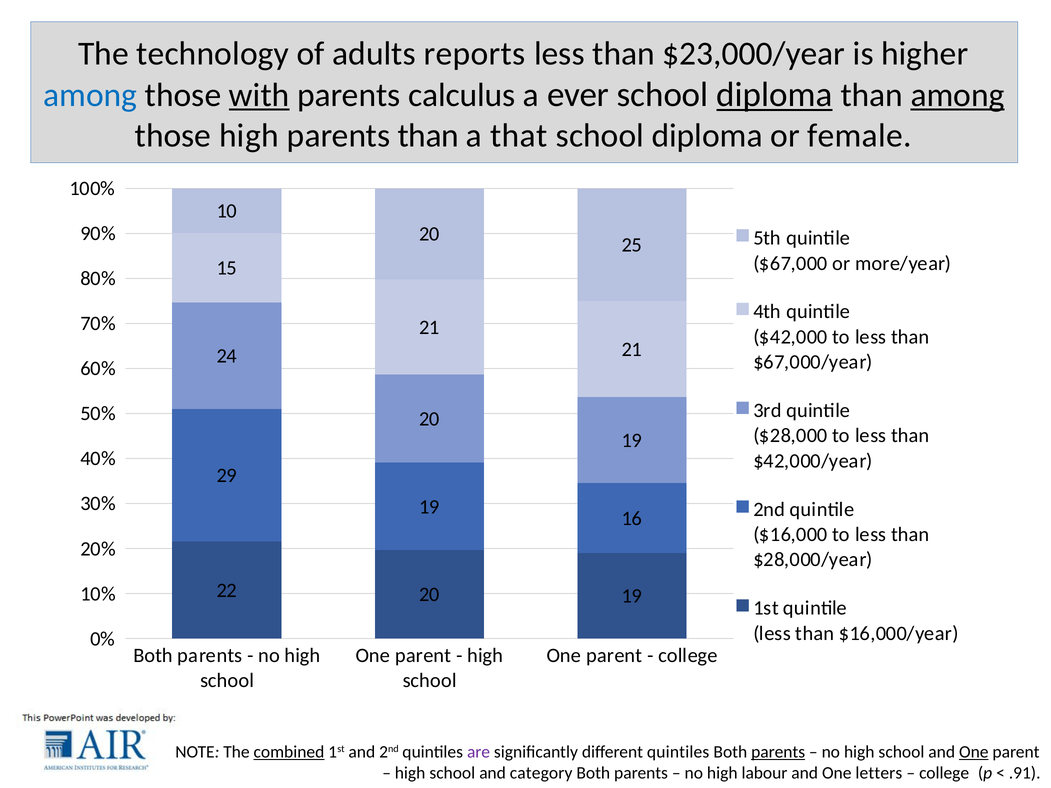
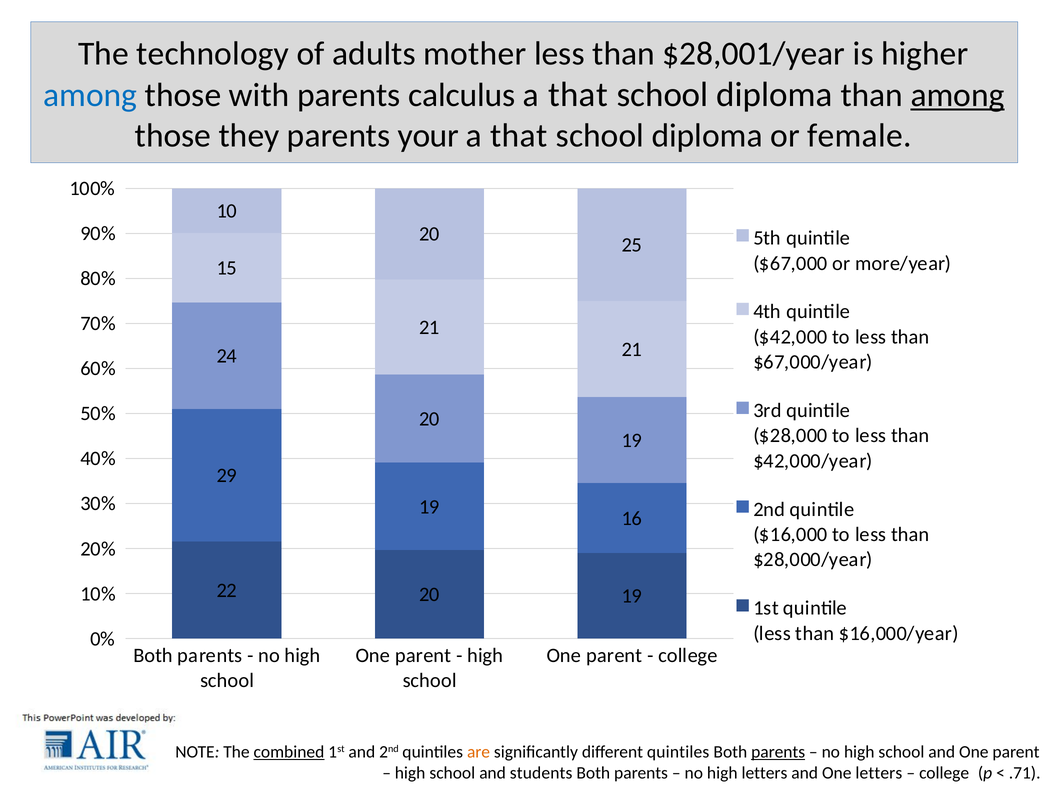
reports: reports -> mother
$23,000/year: $23,000/year -> $28,001/year
with underline: present -> none
ever at (578, 95): ever -> that
diploma at (774, 95) underline: present -> none
those high: high -> they
parents than: than -> your
are colour: purple -> orange
One at (974, 752) underline: present -> none
category: category -> students
high labour: labour -> letters
.91: .91 -> .71
